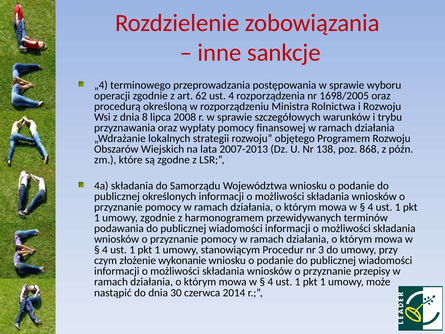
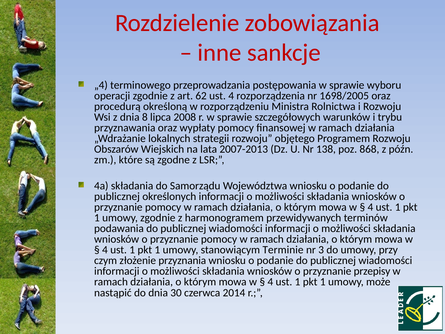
Procedur: Procedur -> Terminie
wykonanie: wykonanie -> przyznania
